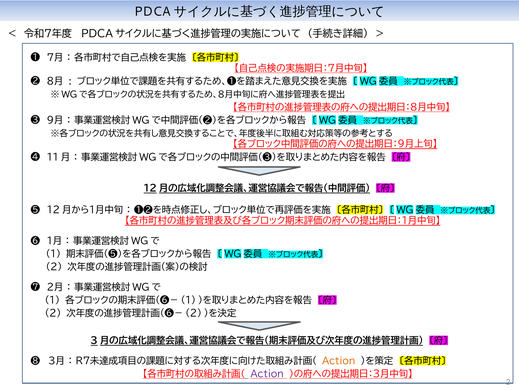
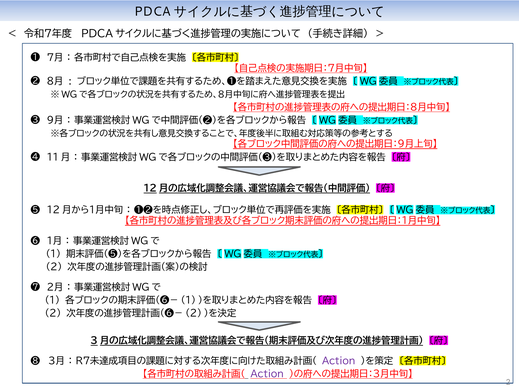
Action at (339, 360) colour: orange -> purple
